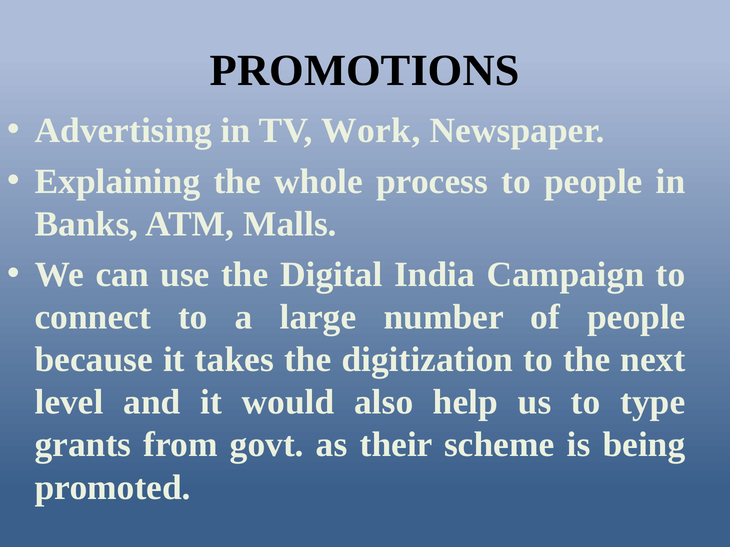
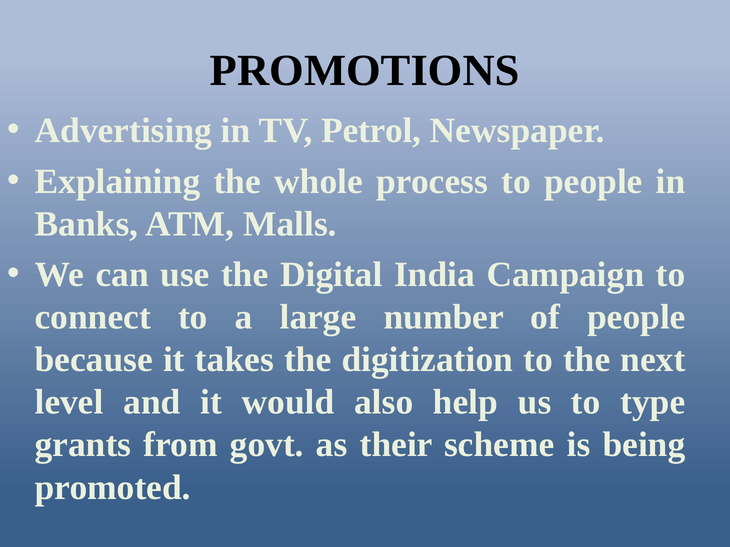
Work: Work -> Petrol
